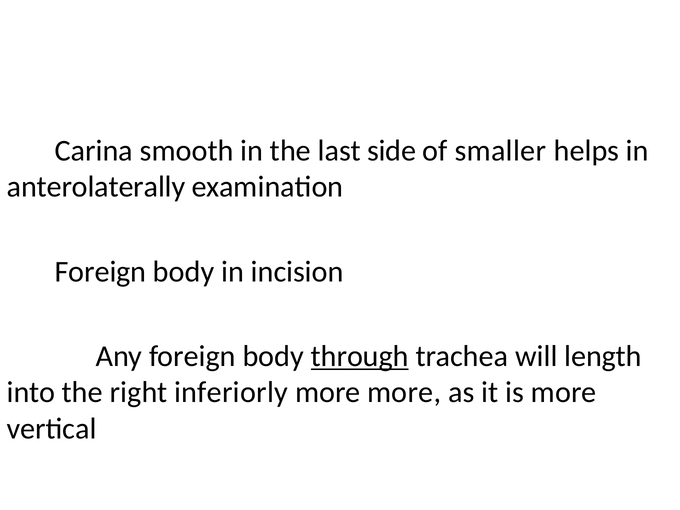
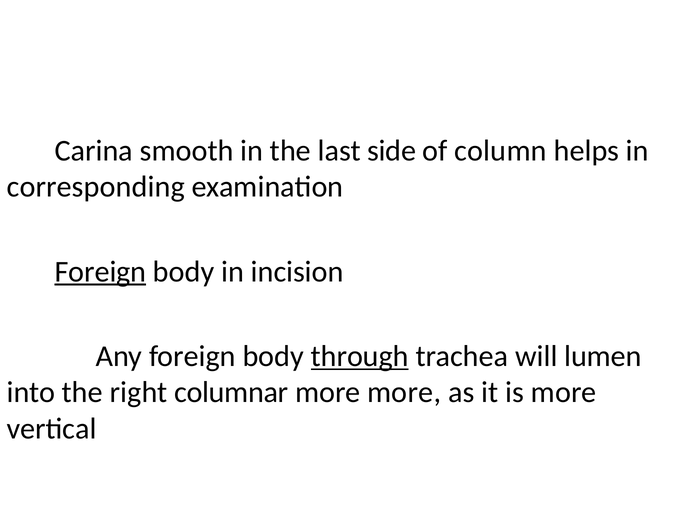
smaller: smaller -> column
anterolaterally: anterolaterally -> corresponding
Foreign at (100, 272) underline: none -> present
length: length -> lumen
inferiorly: inferiorly -> columnar
